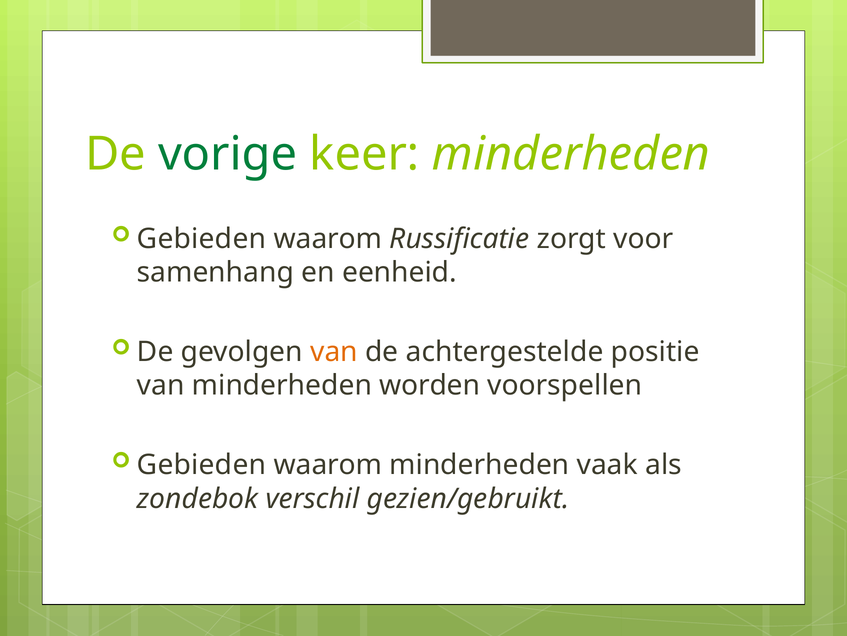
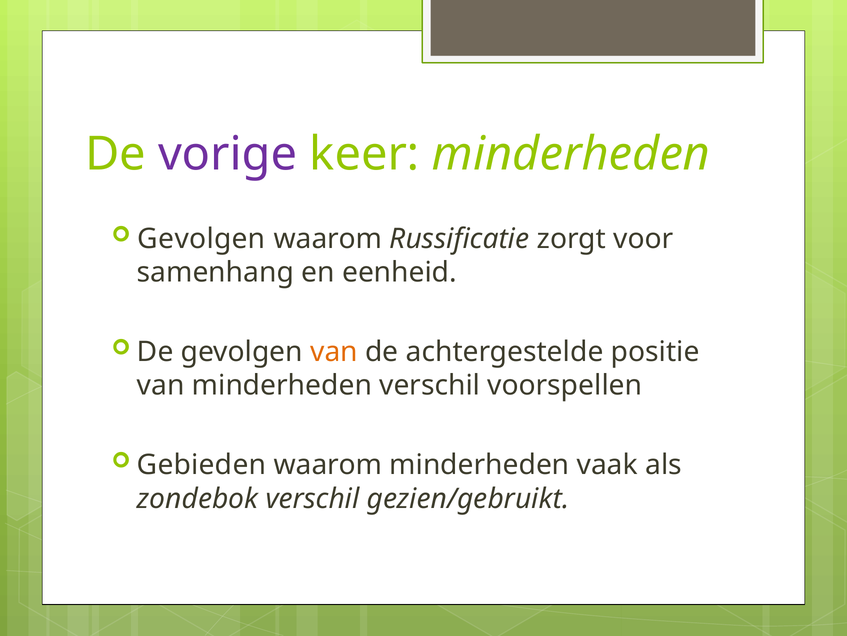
vorige colour: green -> purple
Gebieden at (202, 238): Gebieden -> Gevolgen
minderheden worden: worden -> verschil
